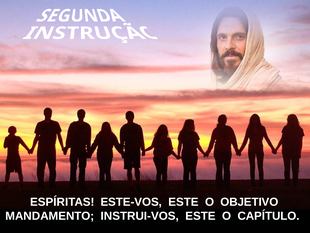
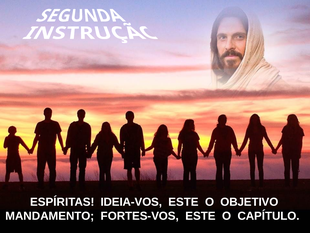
ESTE-VOS: ESTE-VOS -> IDEIA-VOS
INSTRUI-VOS: INSTRUI-VOS -> FORTES-VOS
